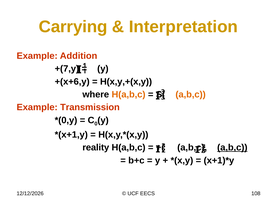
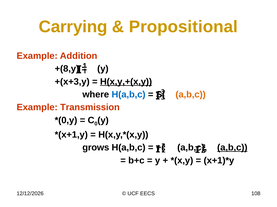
Interpretation: Interpretation -> Propositional
+(7,y: +(7,y -> +(8,y
+(x+6,y: +(x+6,y -> +(x+3,y
H(x,y,+(x,y underline: none -> present
H(a,b,c at (129, 95) colour: orange -> blue
reality: reality -> grows
